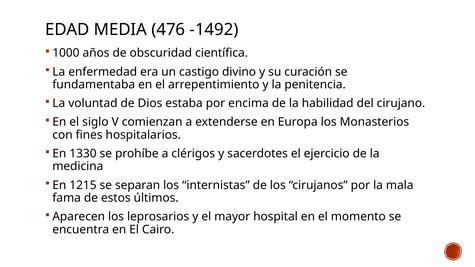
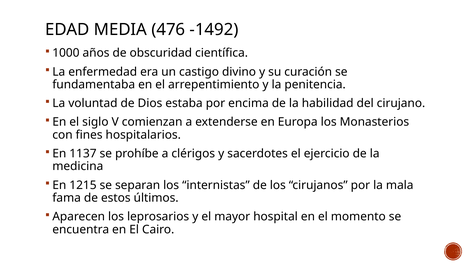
1330: 1330 -> 1137
